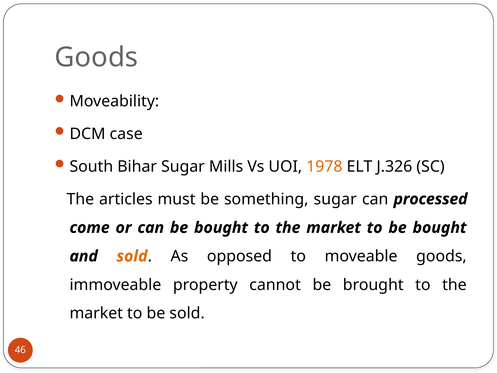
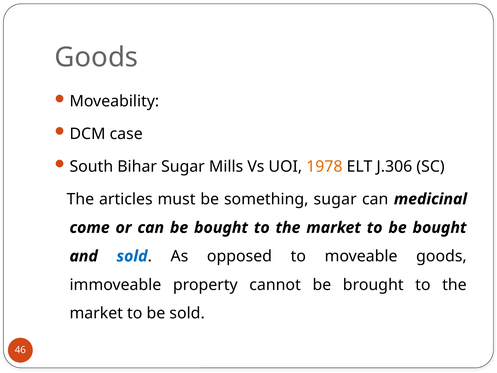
J.326: J.326 -> J.306
processed: processed -> medicinal
sold at (132, 256) colour: orange -> blue
